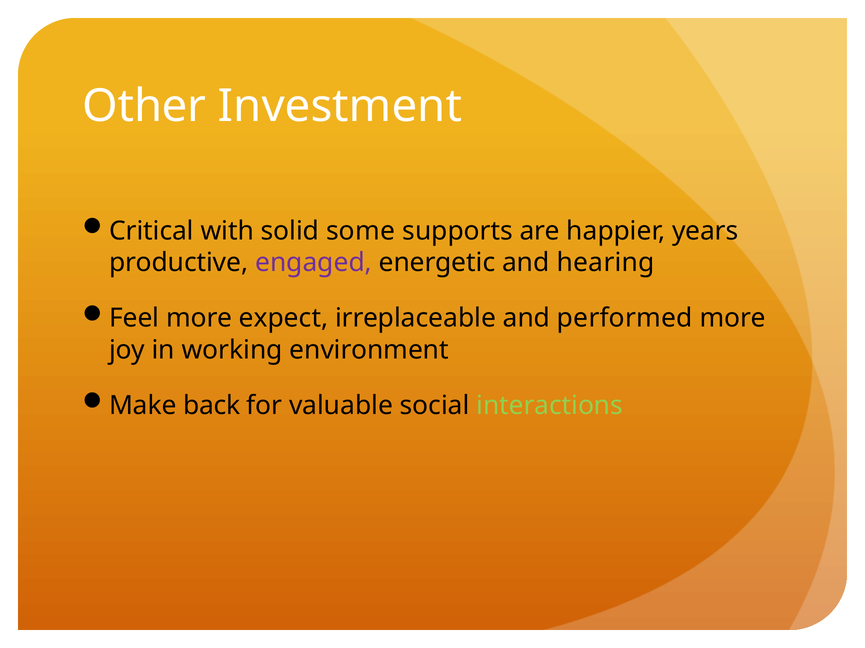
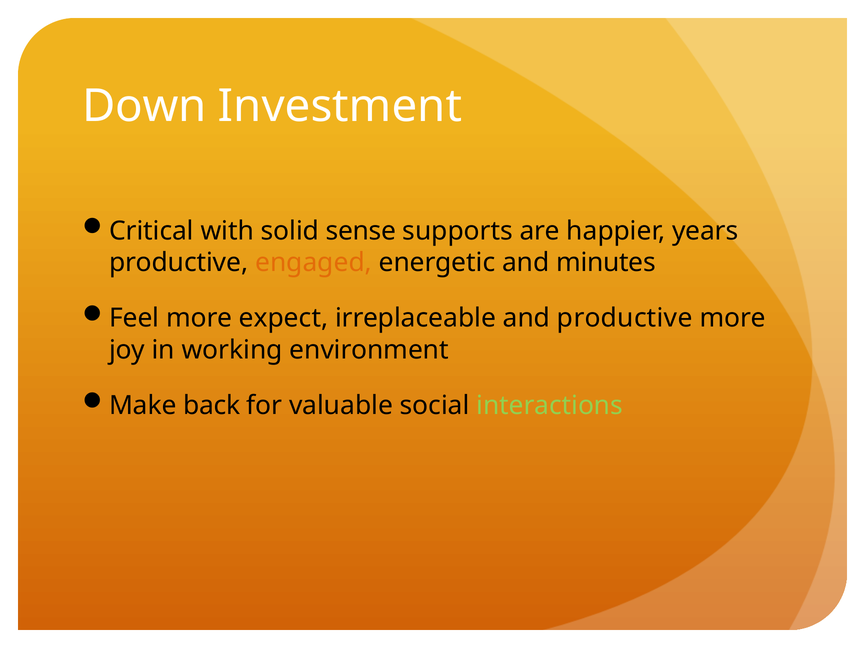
Other: Other -> Down
some: some -> sense
engaged colour: purple -> orange
hearing: hearing -> minutes
and performed: performed -> productive
